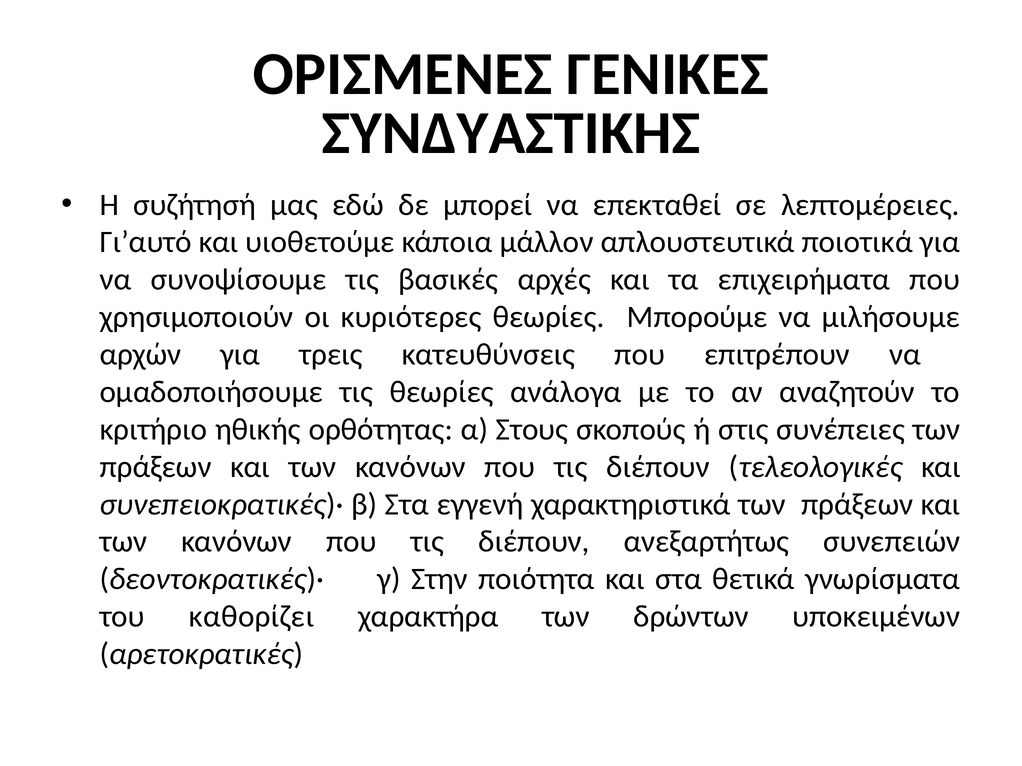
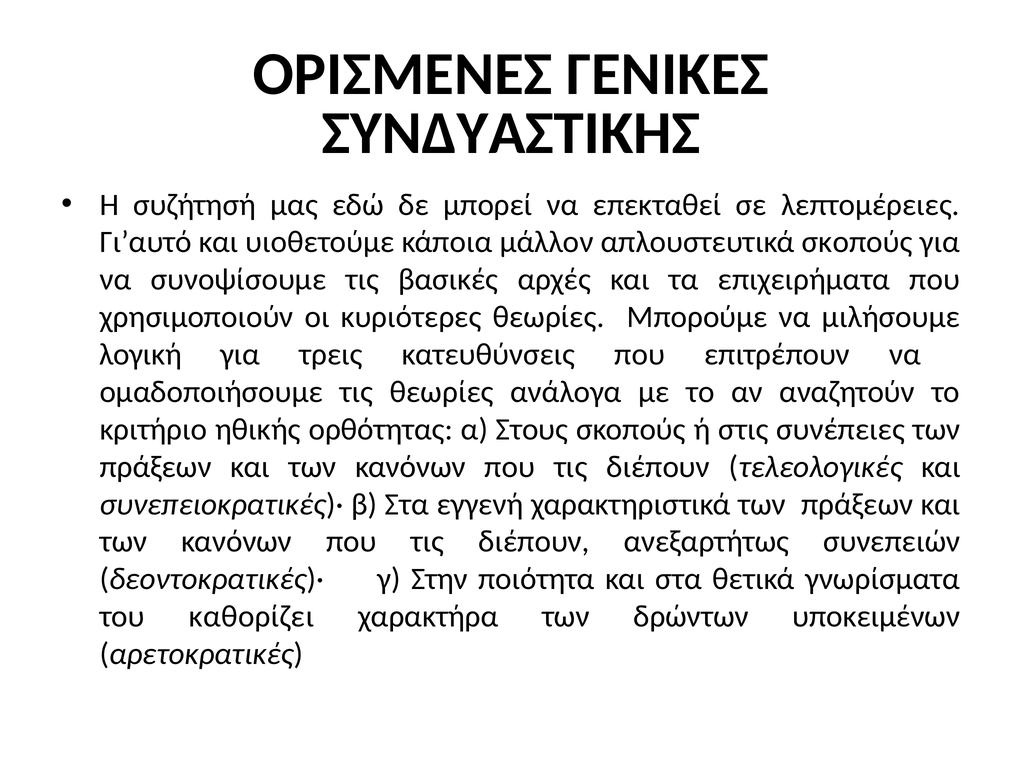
απλουστευτικά ποιοτικά: ποιοτικά -> σκοπούς
αρχών: αρχών -> λογική
